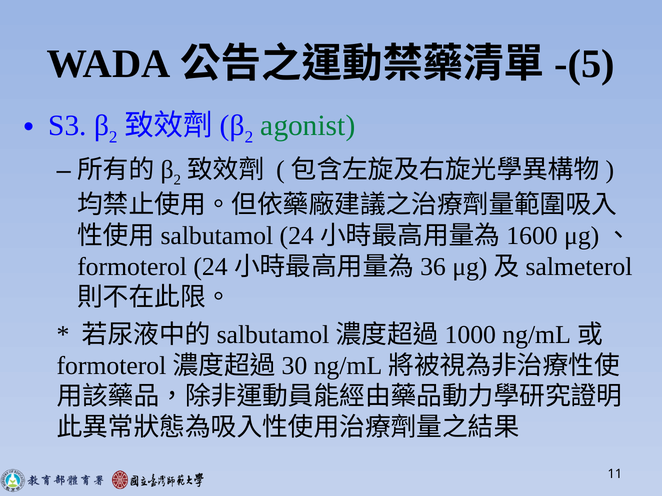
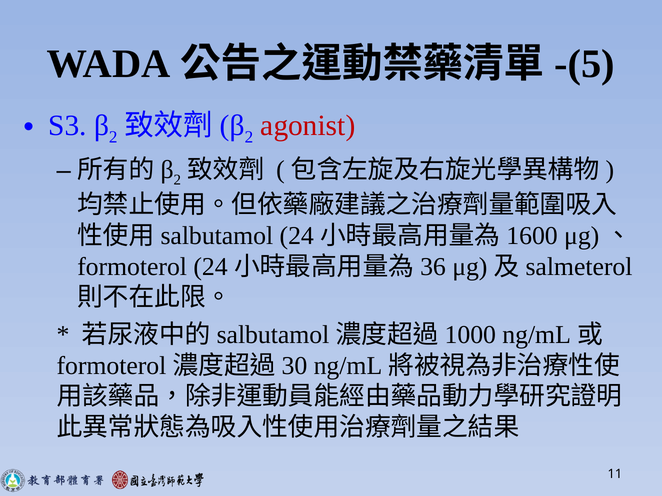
agonist colour: green -> red
